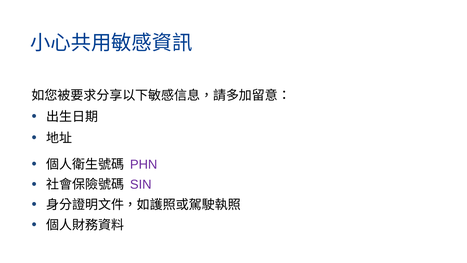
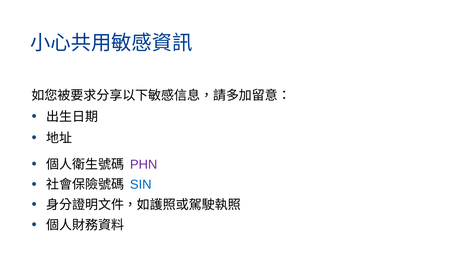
SIN colour: purple -> blue
